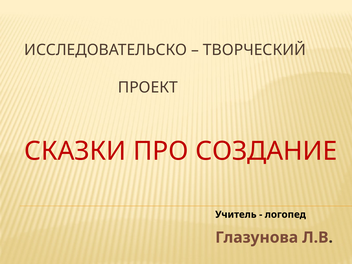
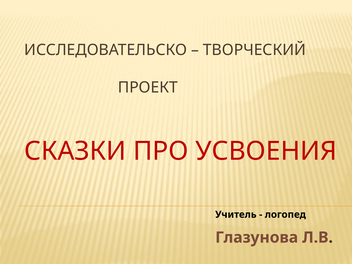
СОЗДАНИЕ: СОЗДАНИЕ -> УСВОЕНИЯ
